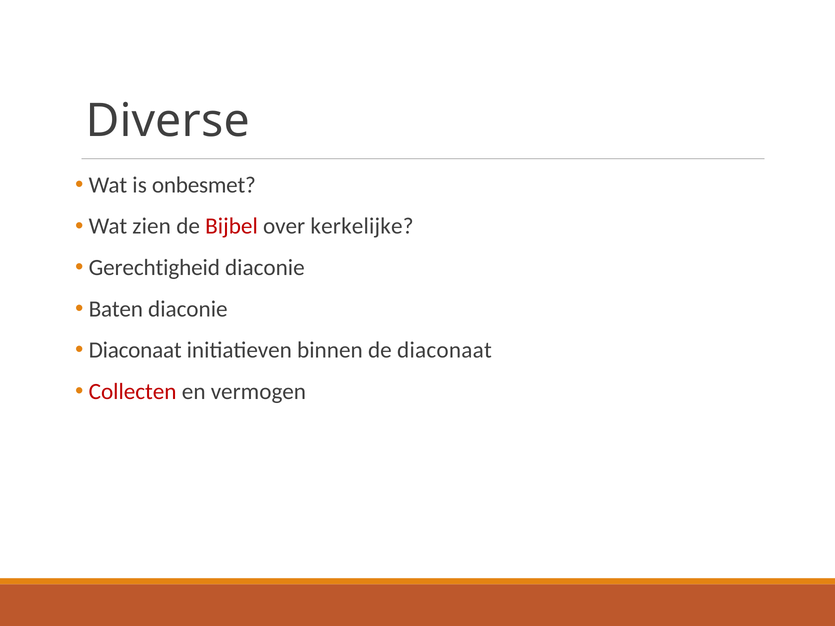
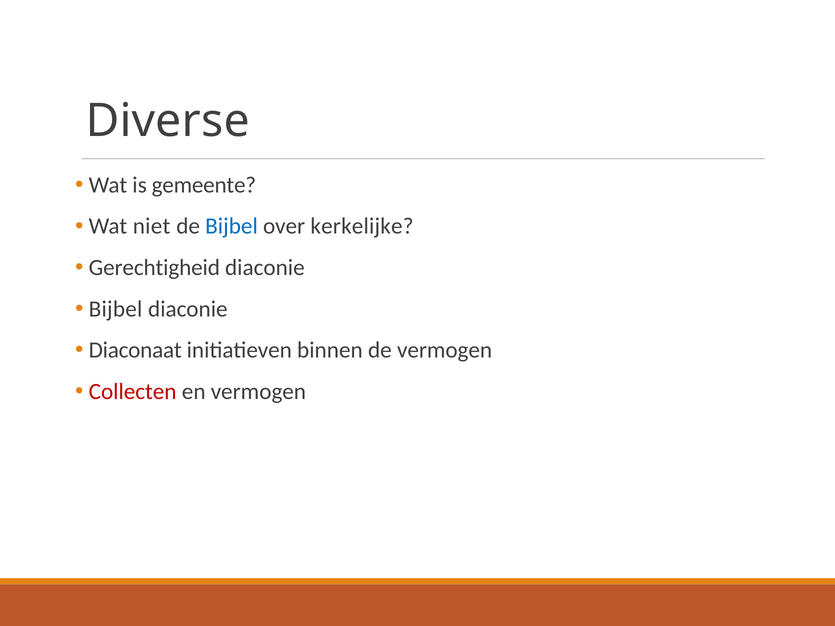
onbesmet: onbesmet -> gemeente
zien: zien -> niet
Bijbel at (232, 226) colour: red -> blue
Baten at (116, 309): Baten -> Bijbel
de diaconaat: diaconaat -> vermogen
